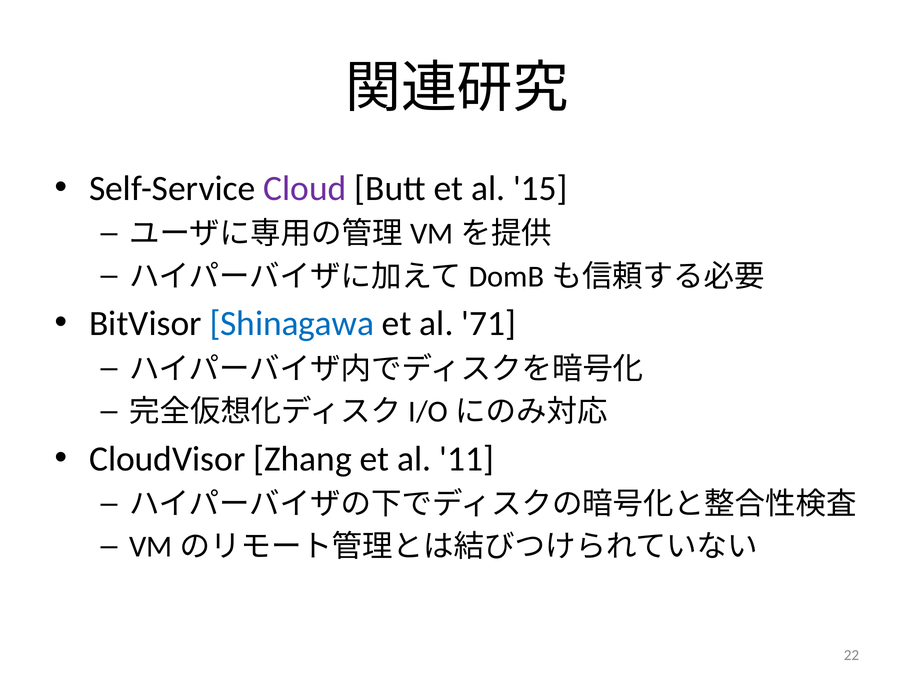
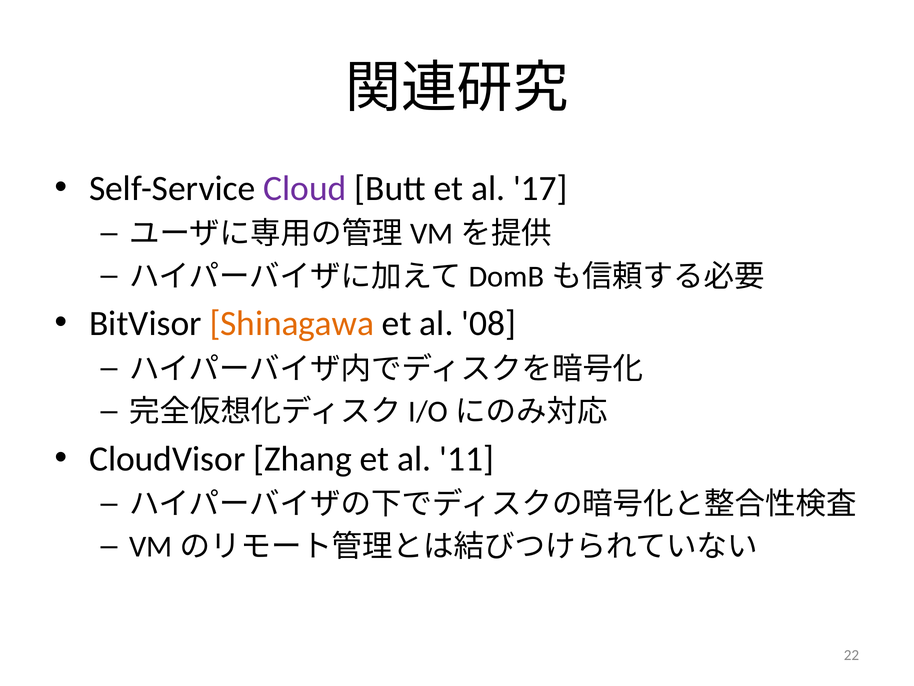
15: 15 -> 17
Shinagawa colour: blue -> orange
71: 71 -> 08
